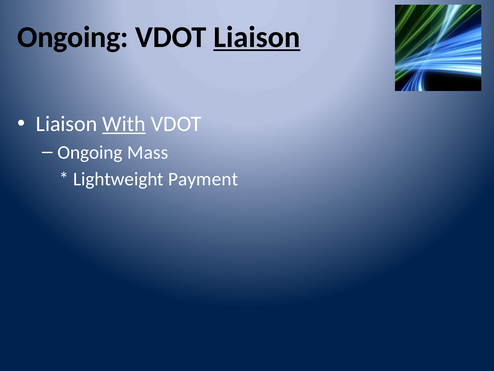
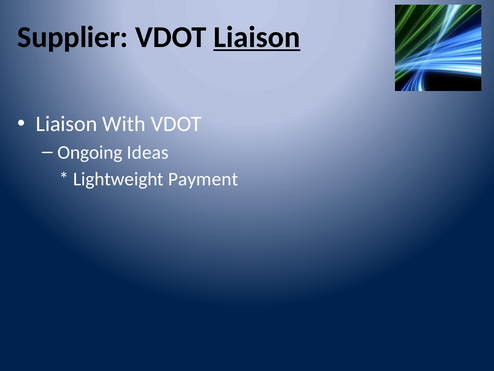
Ongoing at (73, 37): Ongoing -> Supplier
With underline: present -> none
Mass: Mass -> Ideas
